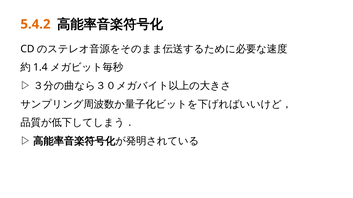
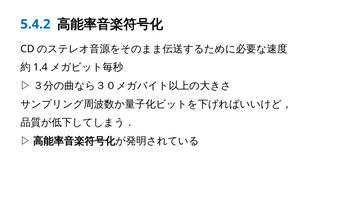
5.4.2 colour: orange -> blue
